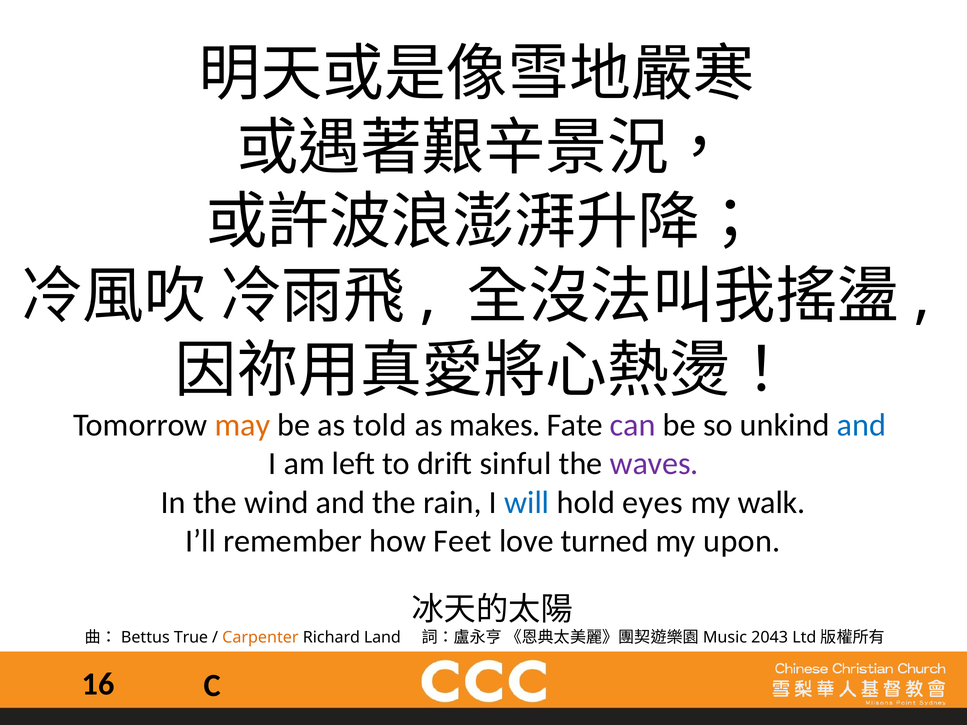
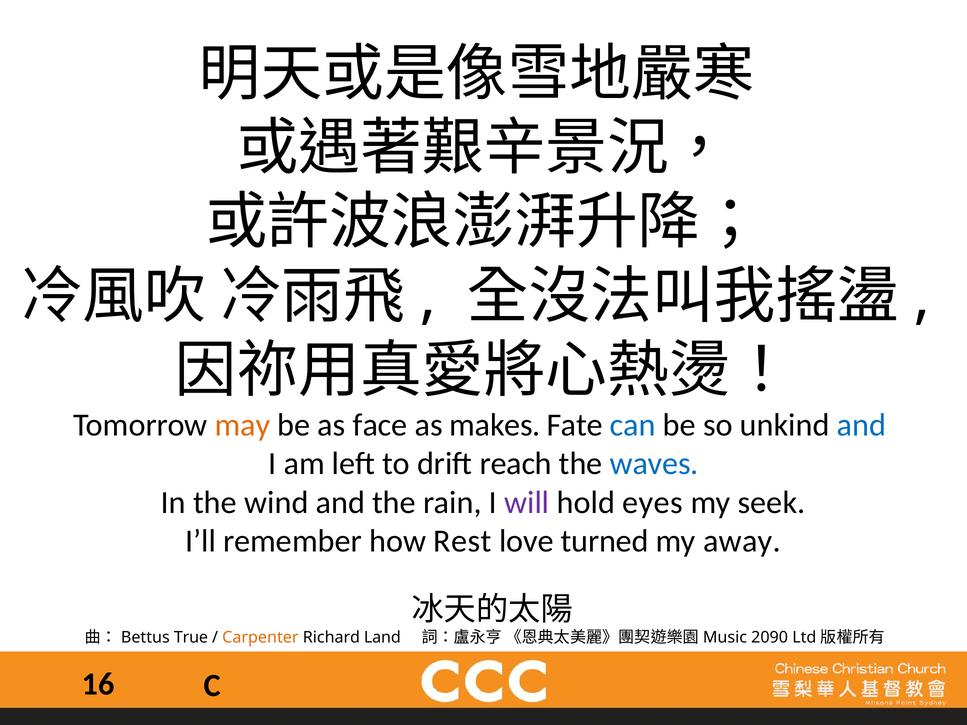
told: told -> face
can colour: purple -> blue
sinful: sinful -> reach
waves colour: purple -> blue
will colour: blue -> purple
walk: walk -> seek
Feet: Feet -> Rest
upon: upon -> away
2043: 2043 -> 2090
